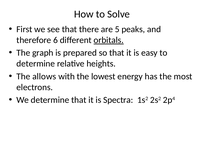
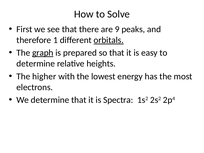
5: 5 -> 9
6: 6 -> 1
graph underline: none -> present
allows: allows -> higher
